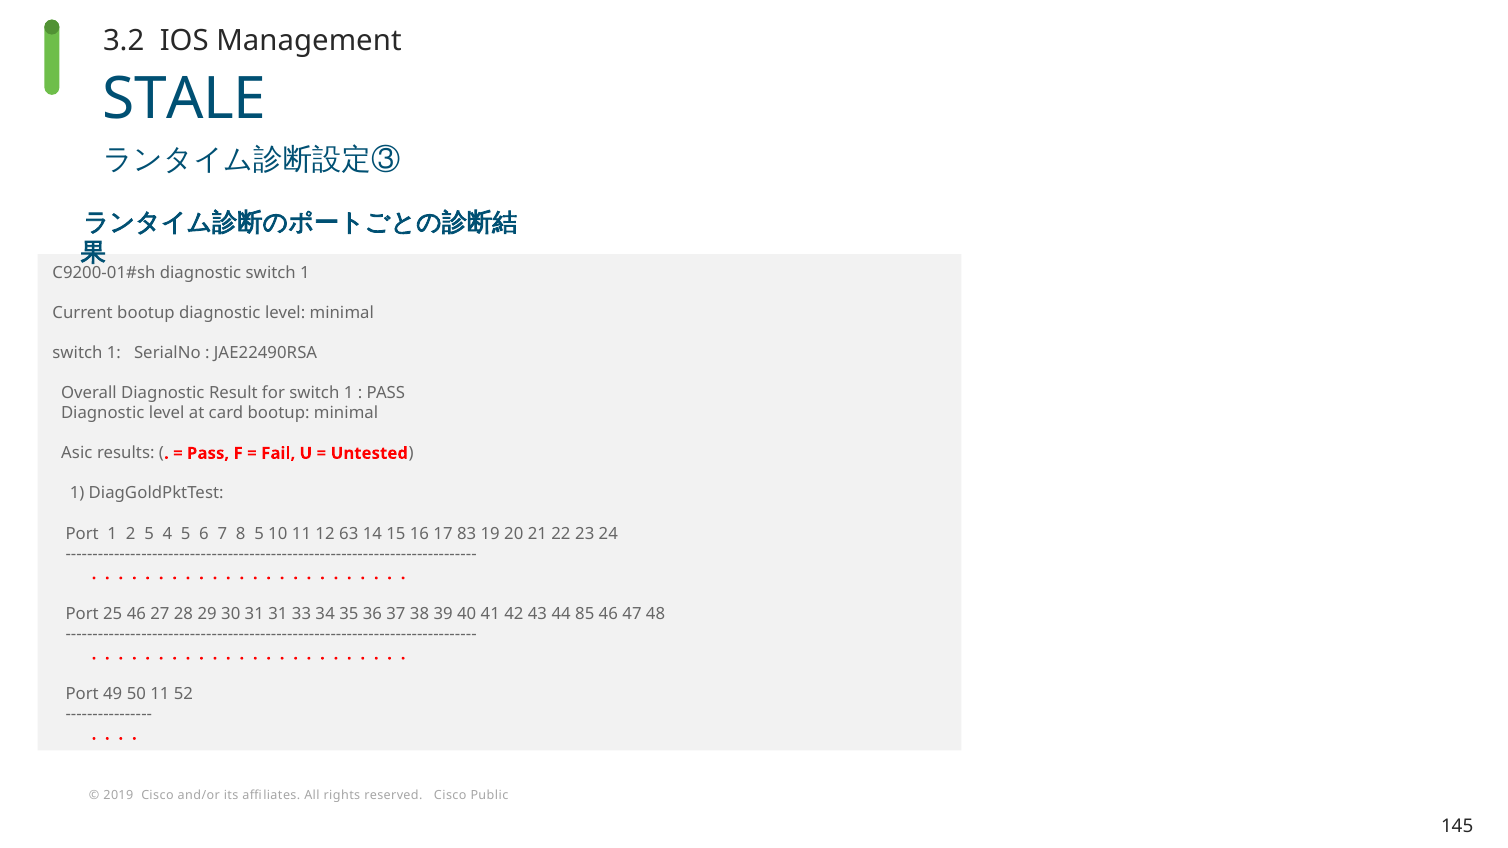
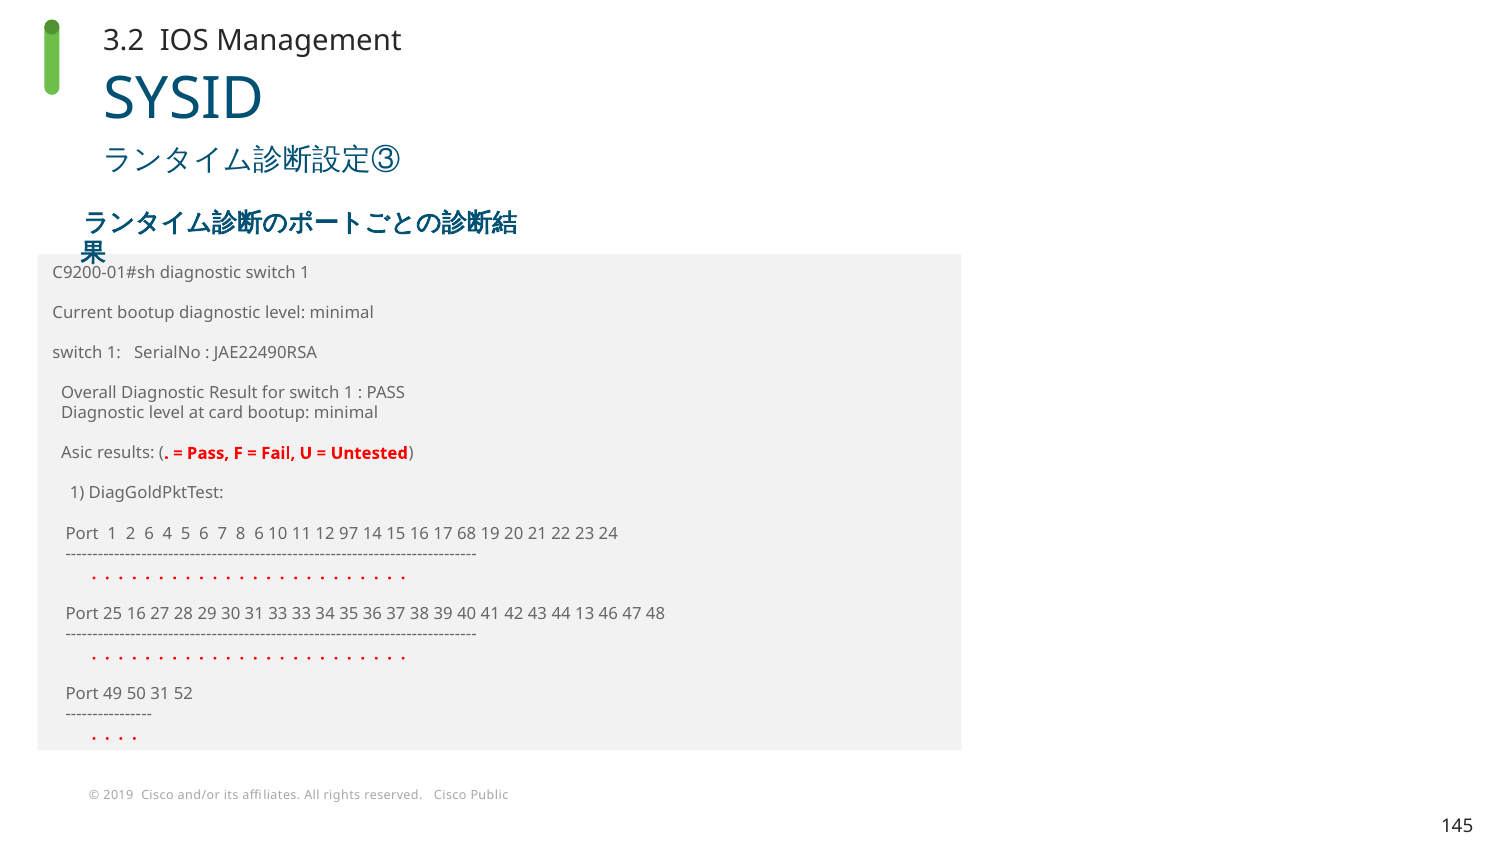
STALE: STALE -> SYSID
2 5: 5 -> 6
8 5: 5 -> 6
63: 63 -> 97
83: 83 -> 68
25 46: 46 -> 16
31 31: 31 -> 33
85: 85 -> 13
50 11: 11 -> 31
